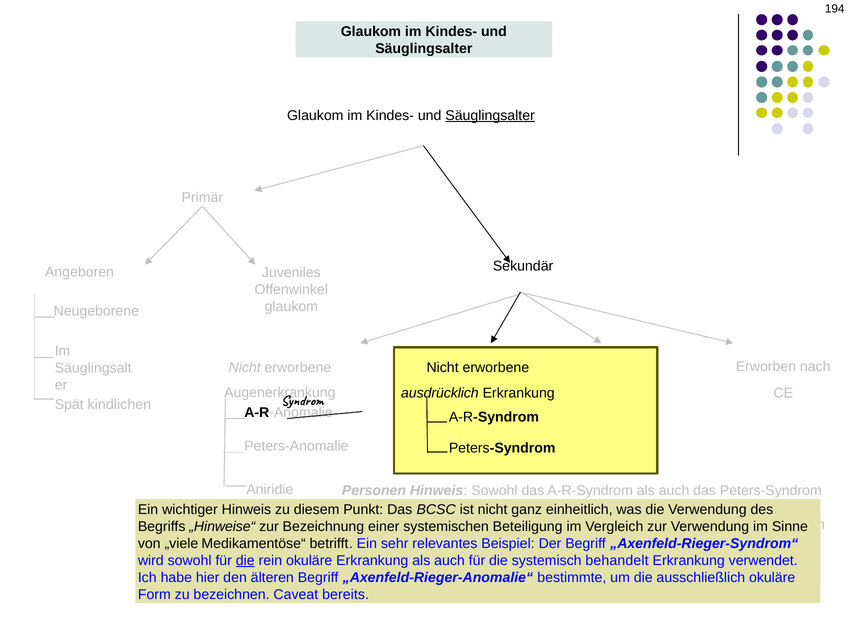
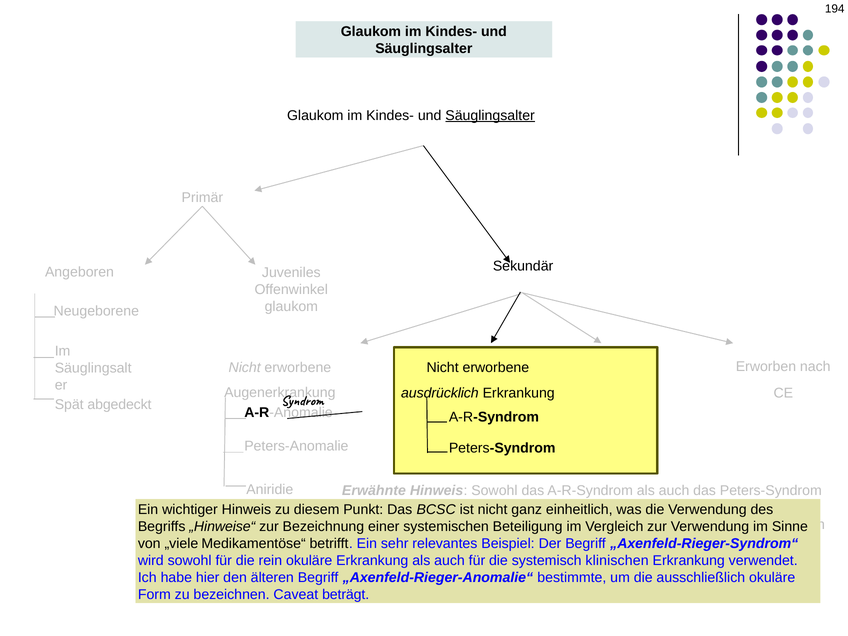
kindlichen: kindlichen -> abgedeckt
Personen: Personen -> Erwähnte
die at (245, 561) underline: present -> none
behandelt: behandelt -> klinischen
bereits: bereits -> beträgt
